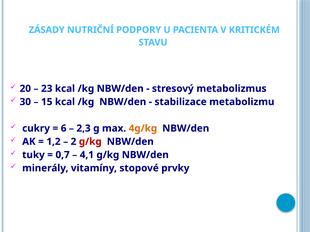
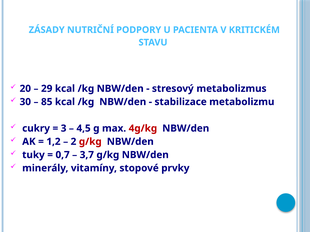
23: 23 -> 29
15: 15 -> 85
6: 6 -> 3
2,3: 2,3 -> 4,5
4g/kg colour: orange -> red
4,1: 4,1 -> 3,7
